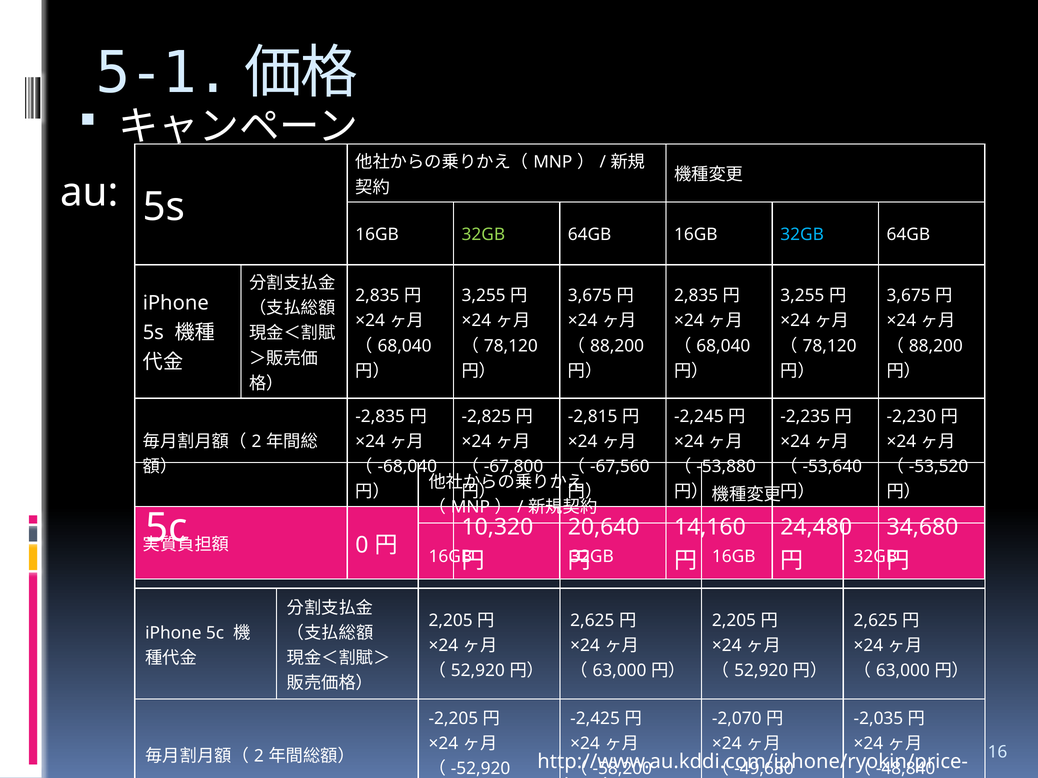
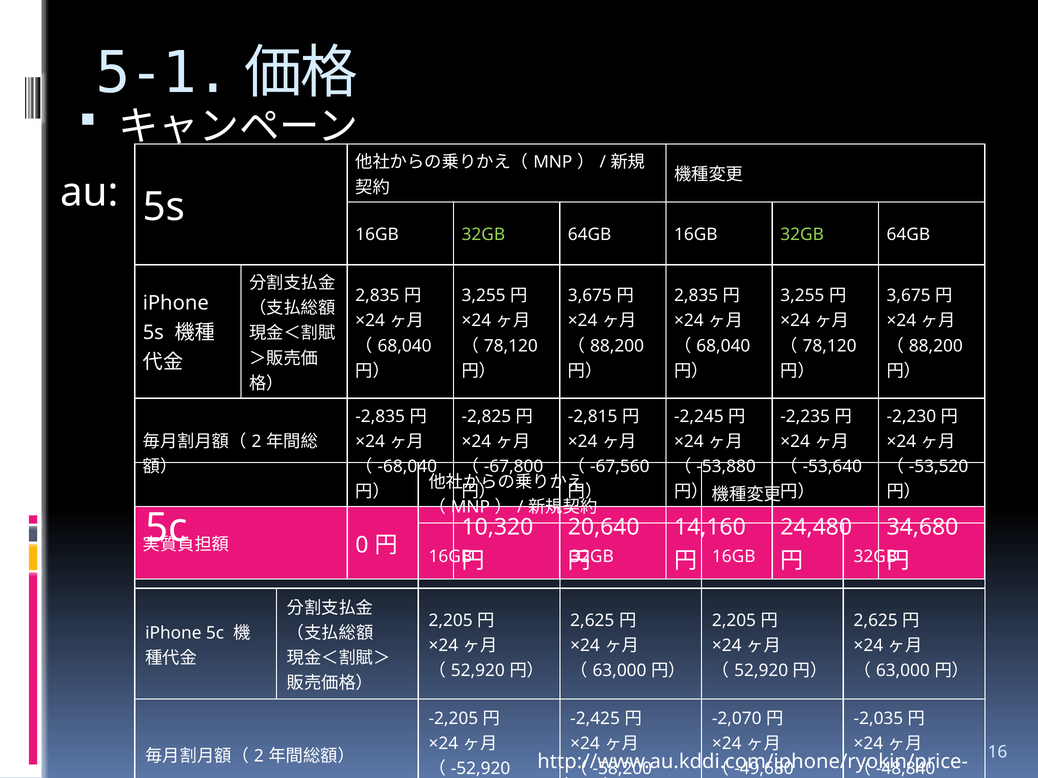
32GB at (802, 235) colour: light blue -> light green
